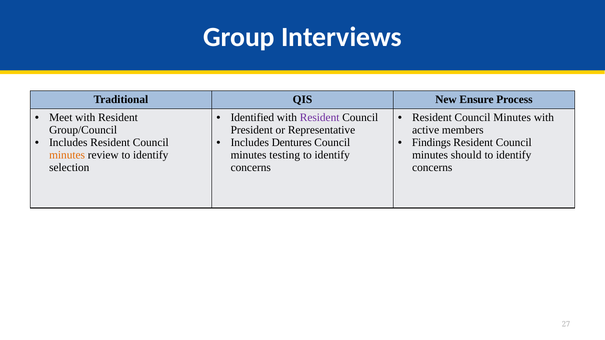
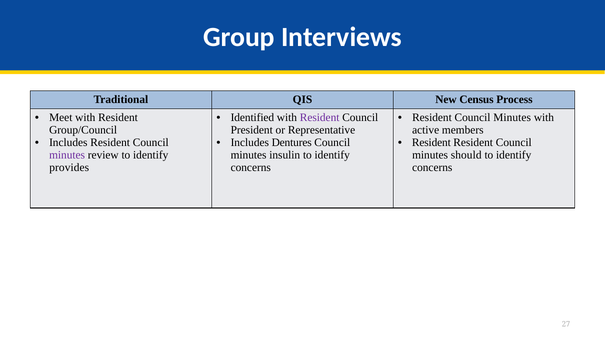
Ensure: Ensure -> Census
Findings at (431, 143): Findings -> Resident
minutes at (67, 155) colour: orange -> purple
testing: testing -> insulin
selection: selection -> provides
